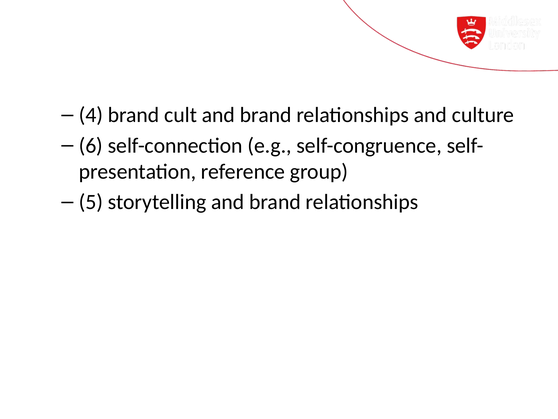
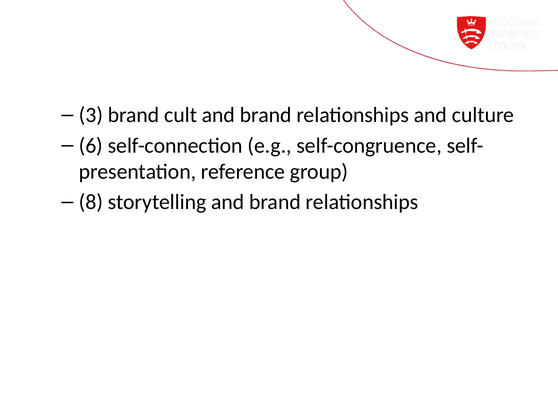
4: 4 -> 3
5: 5 -> 8
